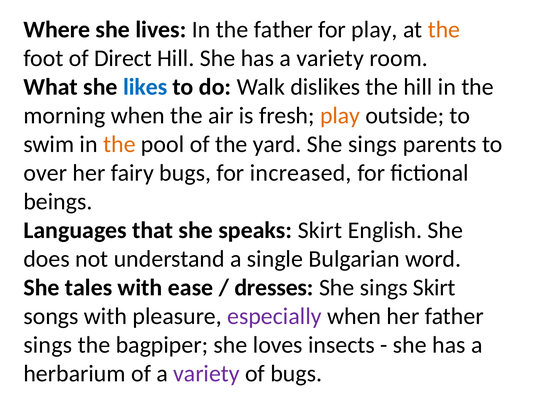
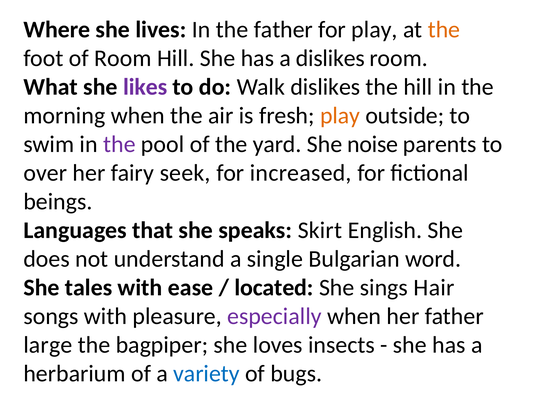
of Direct: Direct -> Room
has a variety: variety -> dislikes
likes colour: blue -> purple
the at (119, 145) colour: orange -> purple
yard She sings: sings -> noise
fairy bugs: bugs -> seek
dresses: dresses -> located
sings Skirt: Skirt -> Hair
sings at (48, 345): sings -> large
variety at (206, 374) colour: purple -> blue
